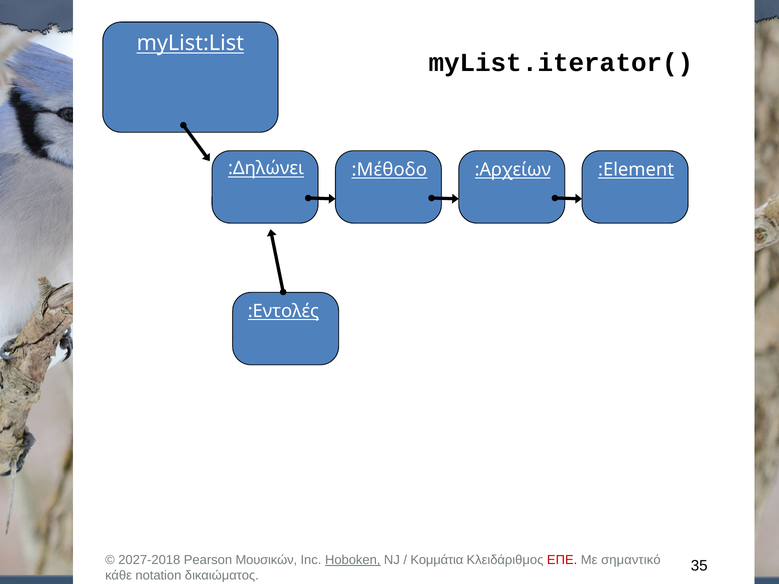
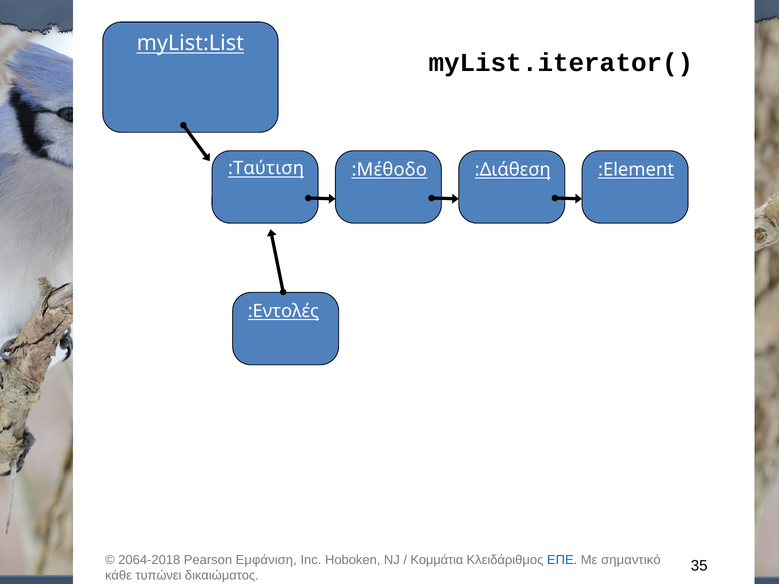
:Δηλώνει: :Δηλώνει -> :Ταύτιση
:Αρχείων: :Αρχείων -> :Διάθεση
2027-2018: 2027-2018 -> 2064-2018
Μουσικών: Μουσικών -> Εμφάνιση
Hoboken underline: present -> none
ΕΠΕ colour: red -> blue
notation: notation -> τυπώνει
